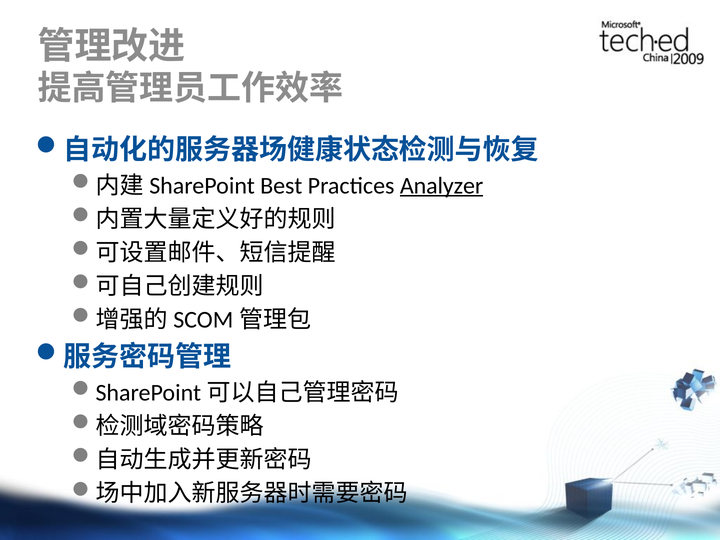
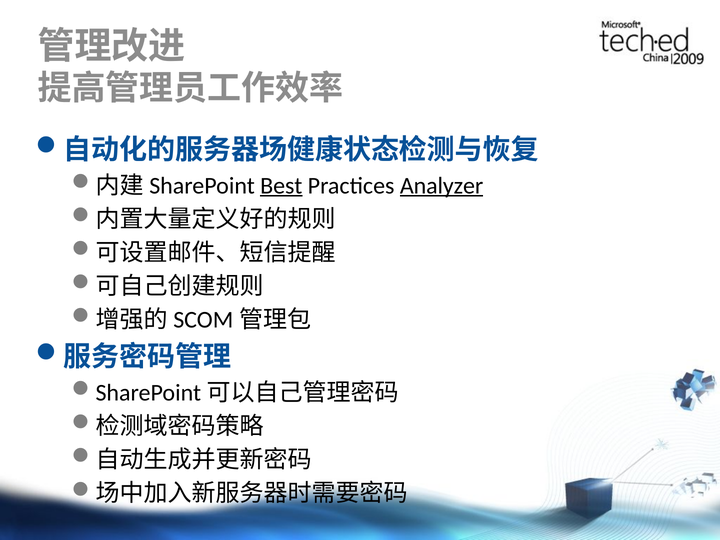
Best underline: none -> present
